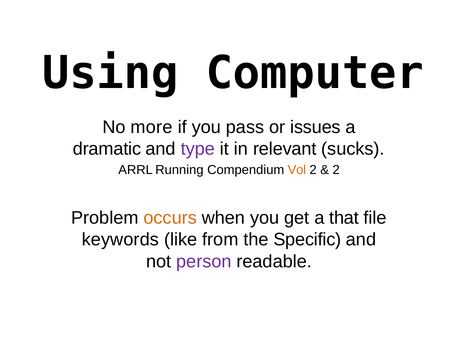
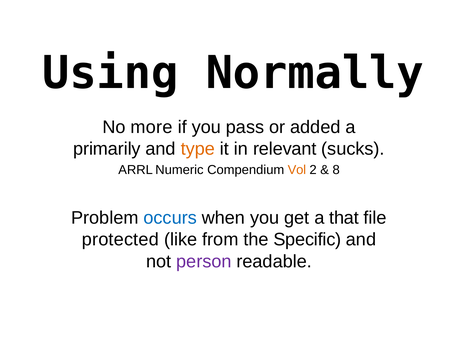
Computer: Computer -> Normally
issues: issues -> added
dramatic: dramatic -> primarily
type colour: purple -> orange
Running: Running -> Numeric
2 at (336, 170): 2 -> 8
occurs colour: orange -> blue
keywords: keywords -> protected
